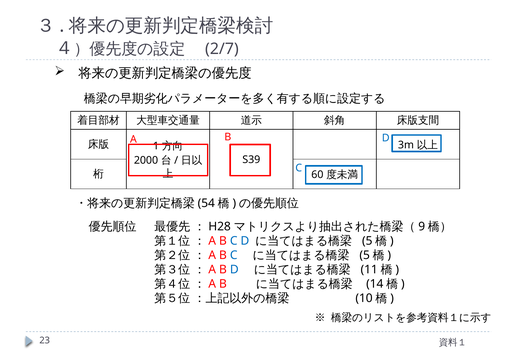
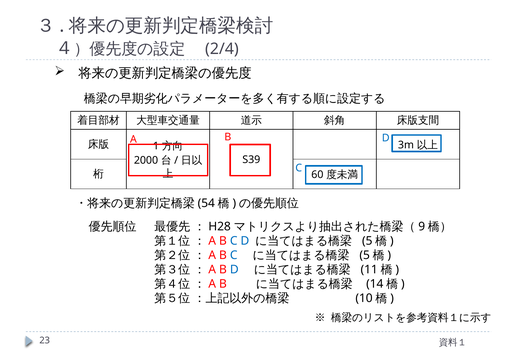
2/7: 2/7 -> 2/4
